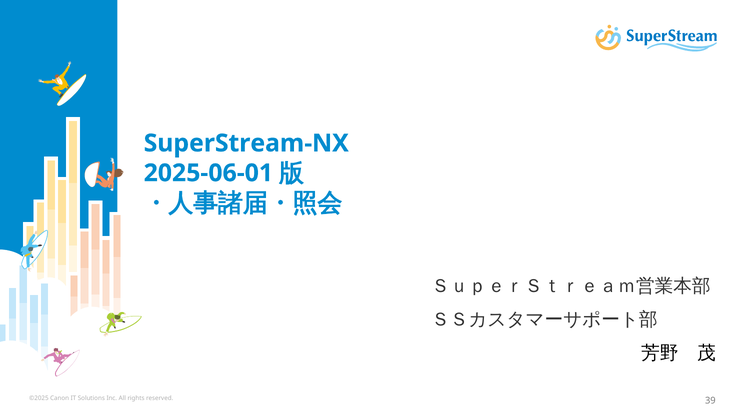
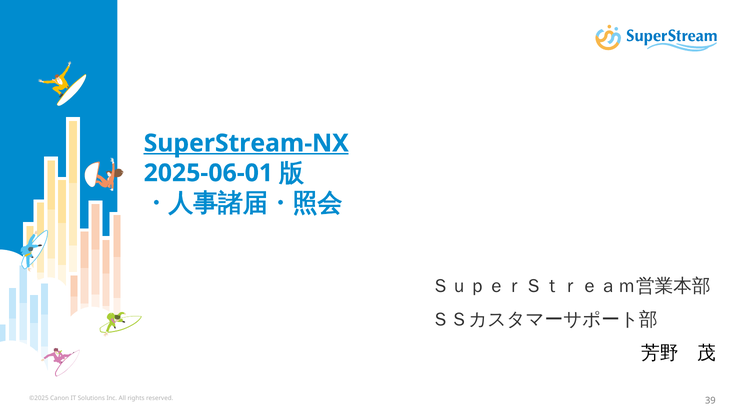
SuperStream-NX underline: none -> present
